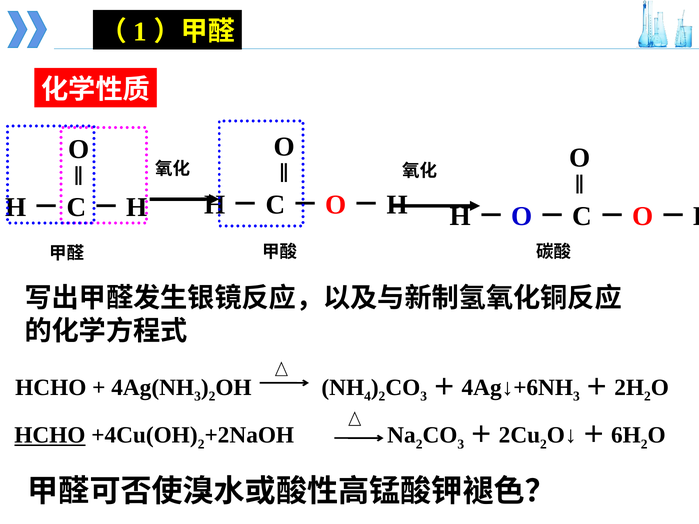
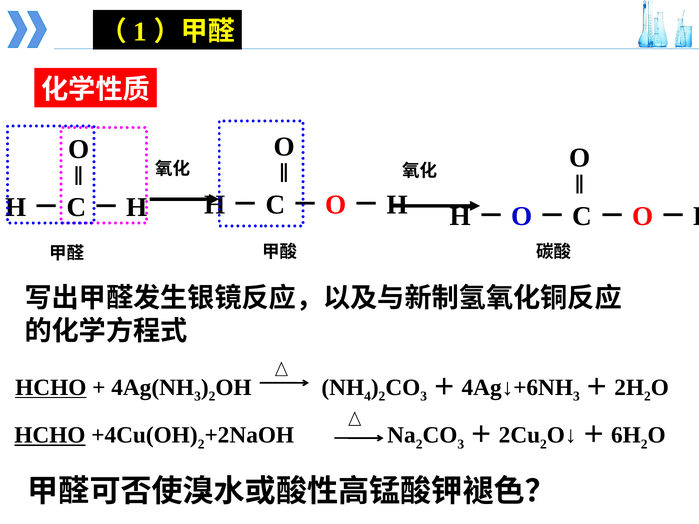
HCHO at (51, 388) underline: none -> present
